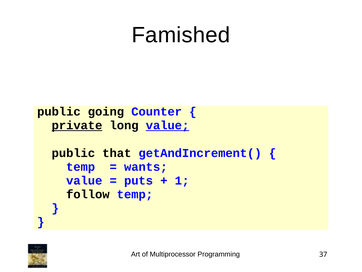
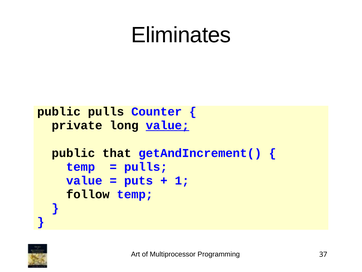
Famished: Famished -> Eliminates
public going: going -> pulls
private underline: present -> none
wants at (146, 166): wants -> pulls
